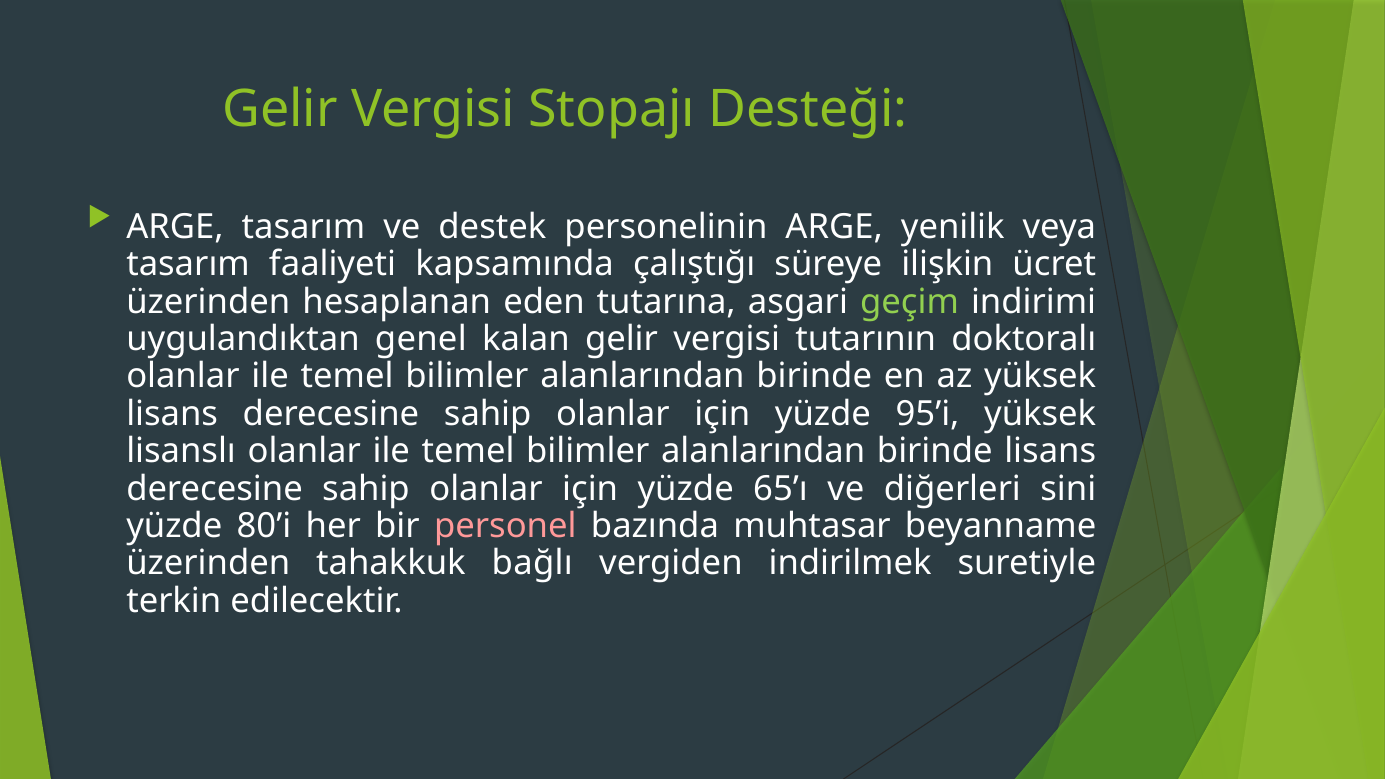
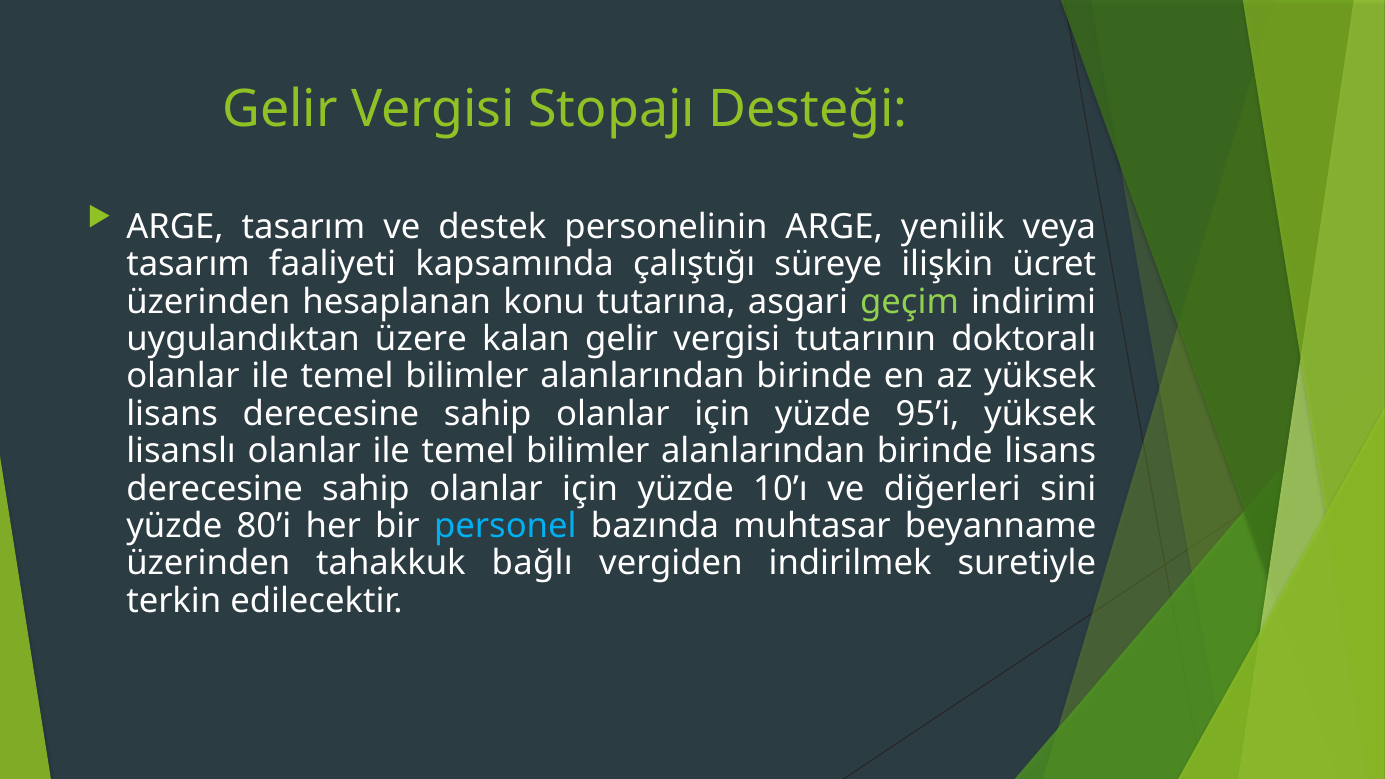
eden: eden -> konu
genel: genel -> üzere
65’ı: 65’ı -> 10’ı
personel colour: pink -> light blue
